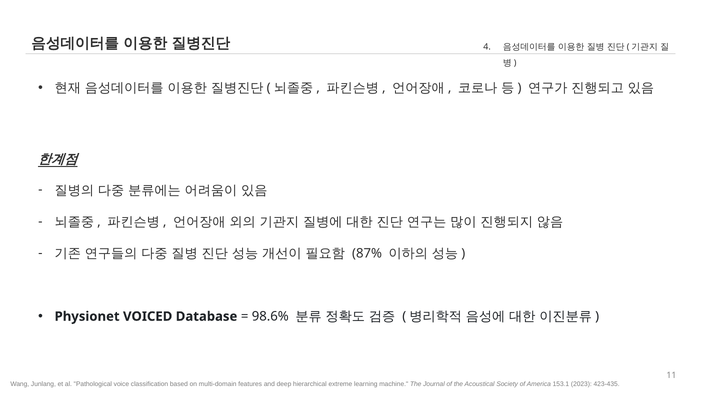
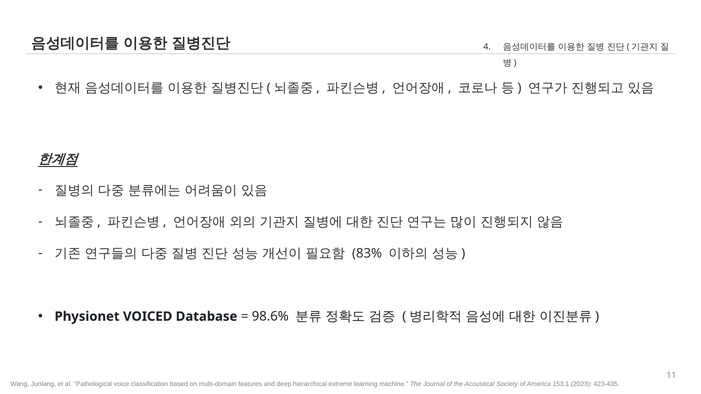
87%: 87% -> 83%
